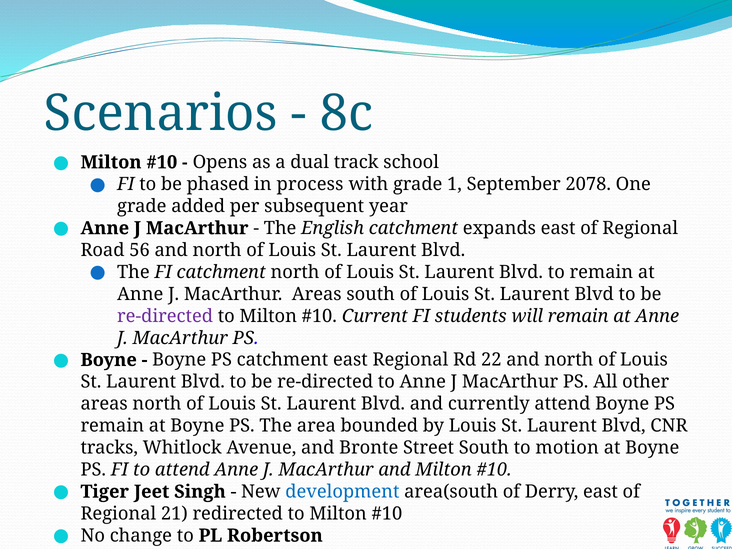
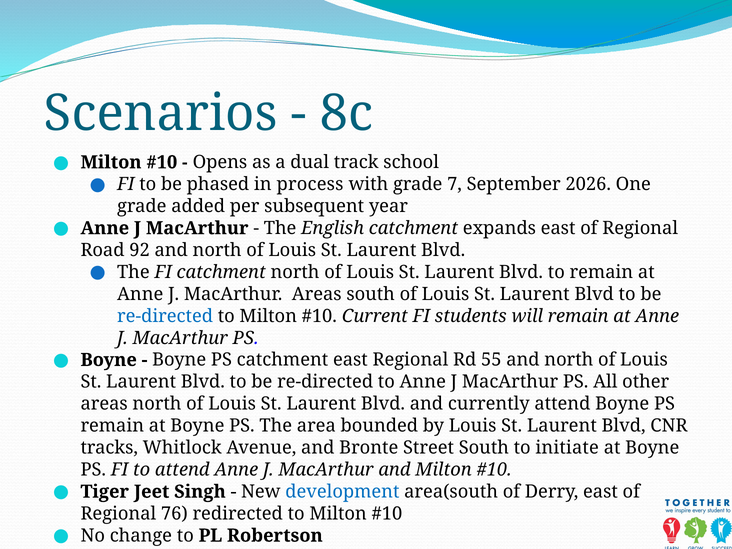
1: 1 -> 7
2078: 2078 -> 2026
56: 56 -> 92
re-directed colour: purple -> blue
22: 22 -> 55
motion: motion -> initiate
21: 21 -> 76
